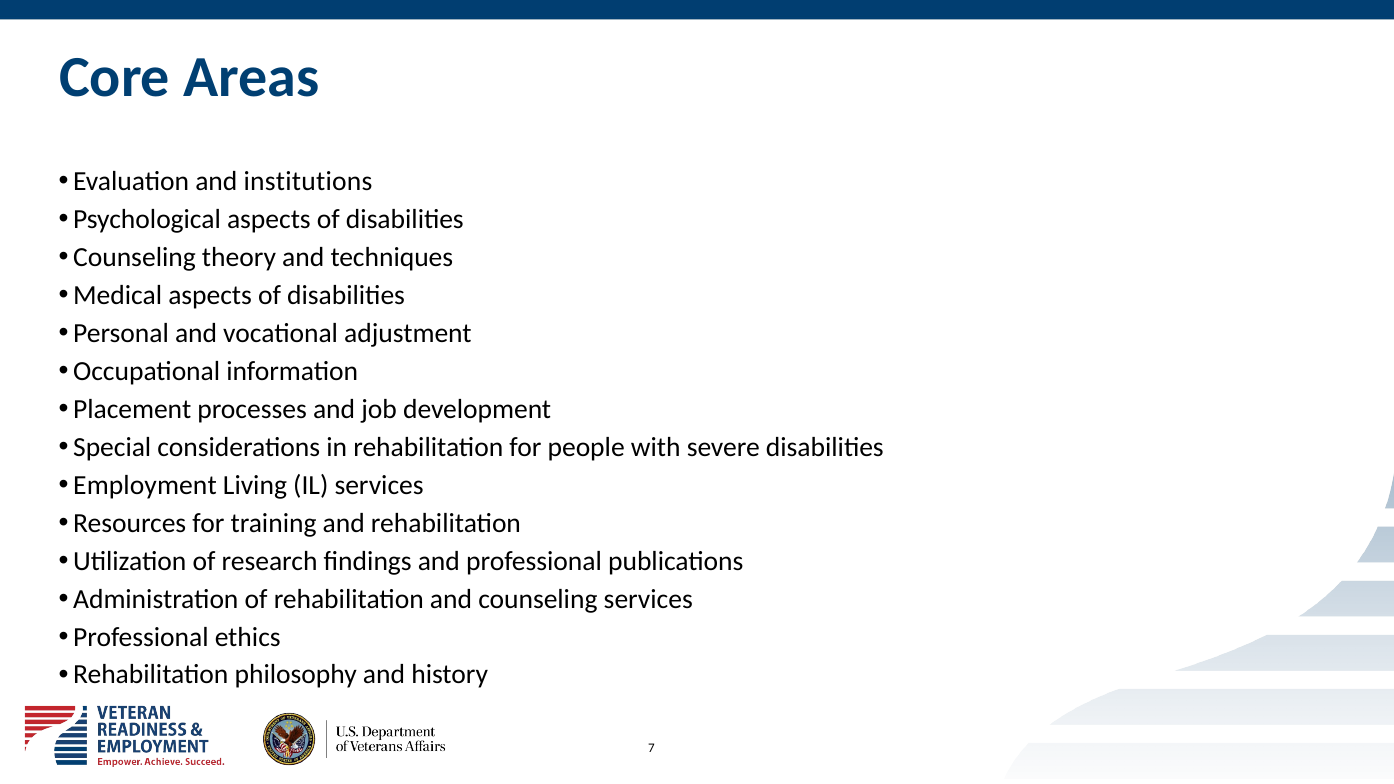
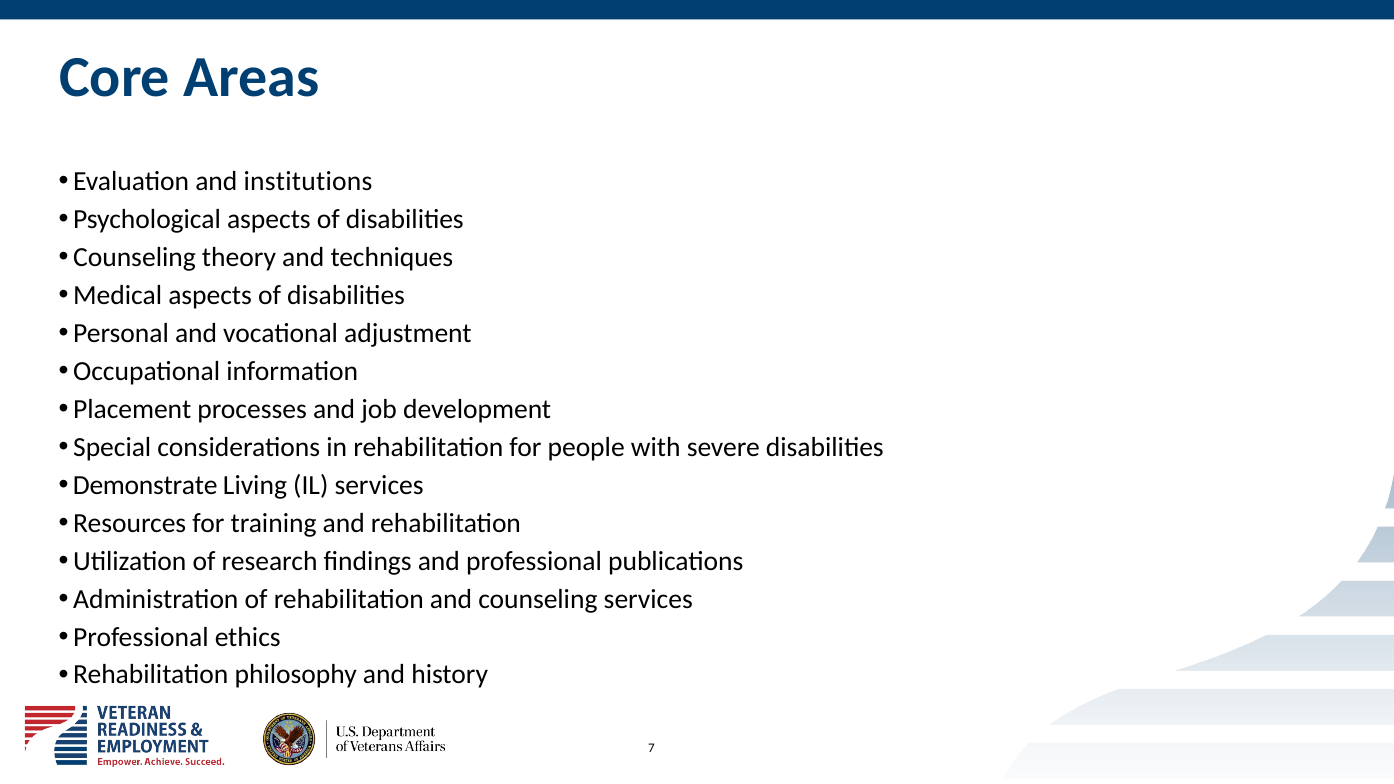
Employment: Employment -> Demonstrate
